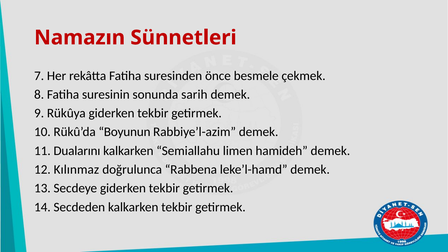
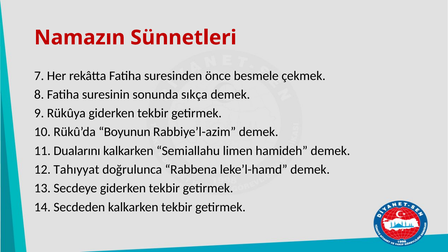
sarih: sarih -> sıkça
Kılınmaz: Kılınmaz -> Tahıyyat
